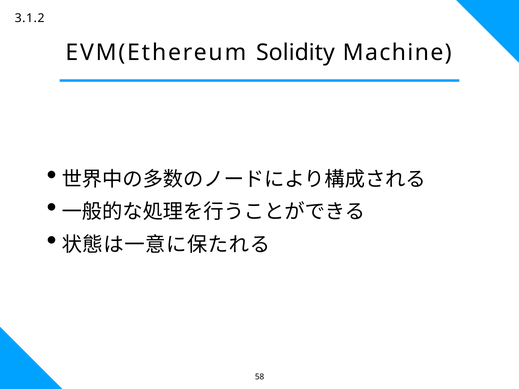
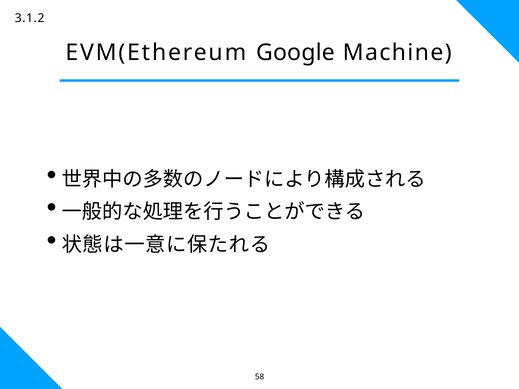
Solidity: Solidity -> Google
